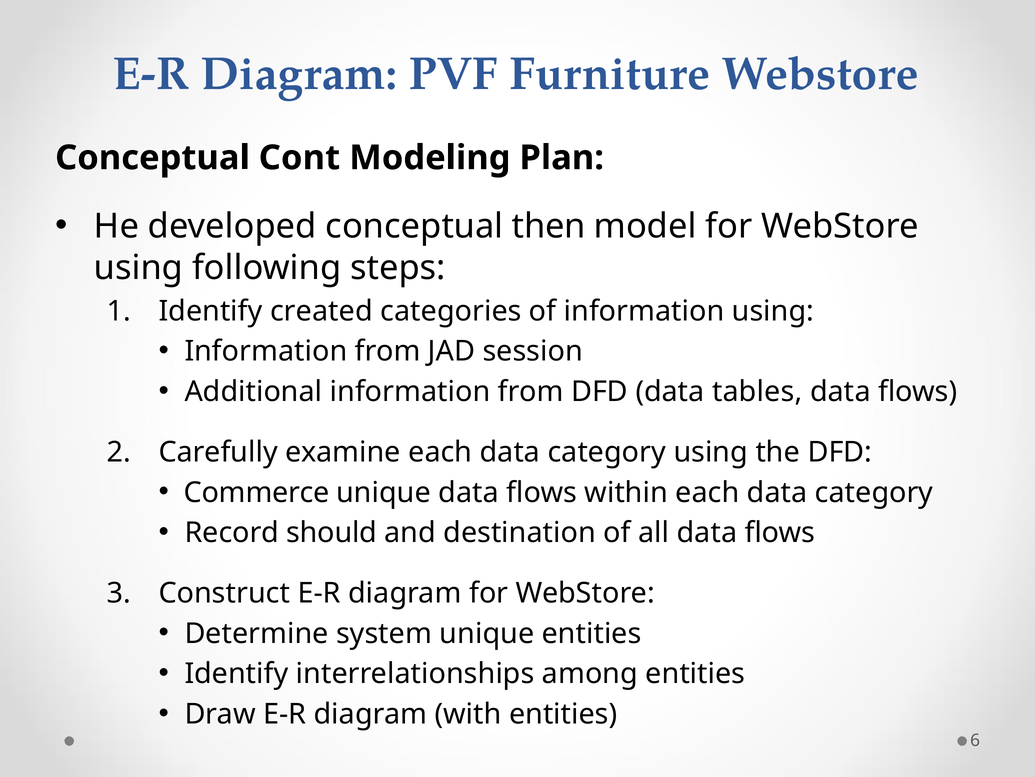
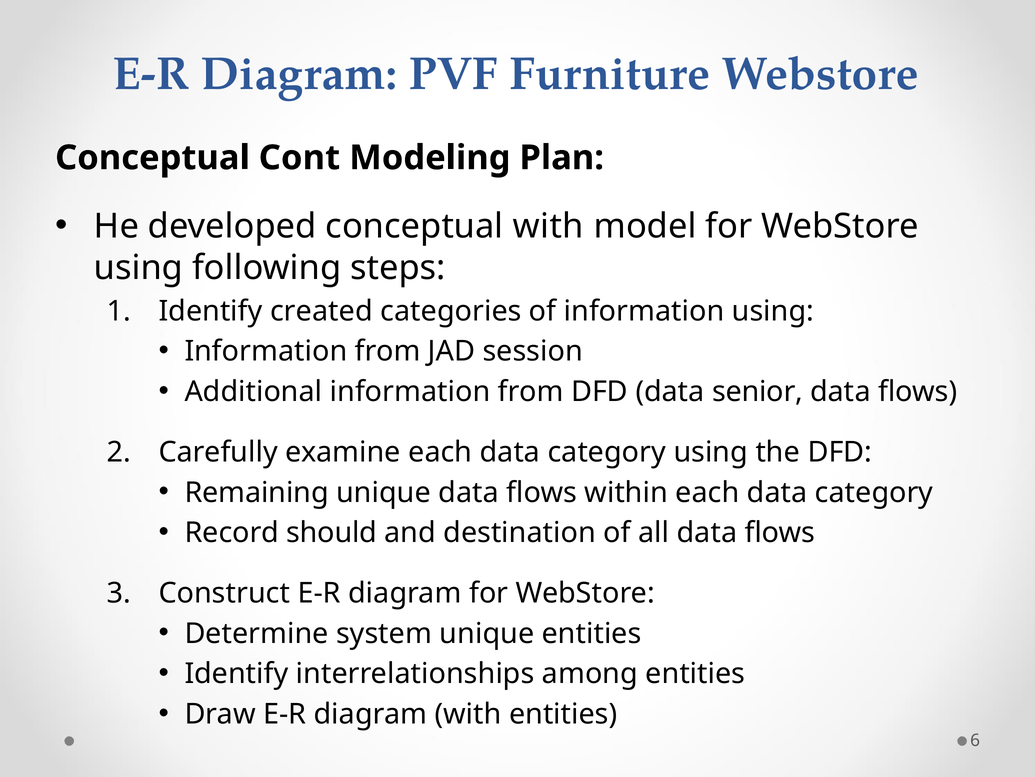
conceptual then: then -> with
tables: tables -> senior
Commerce: Commerce -> Remaining
